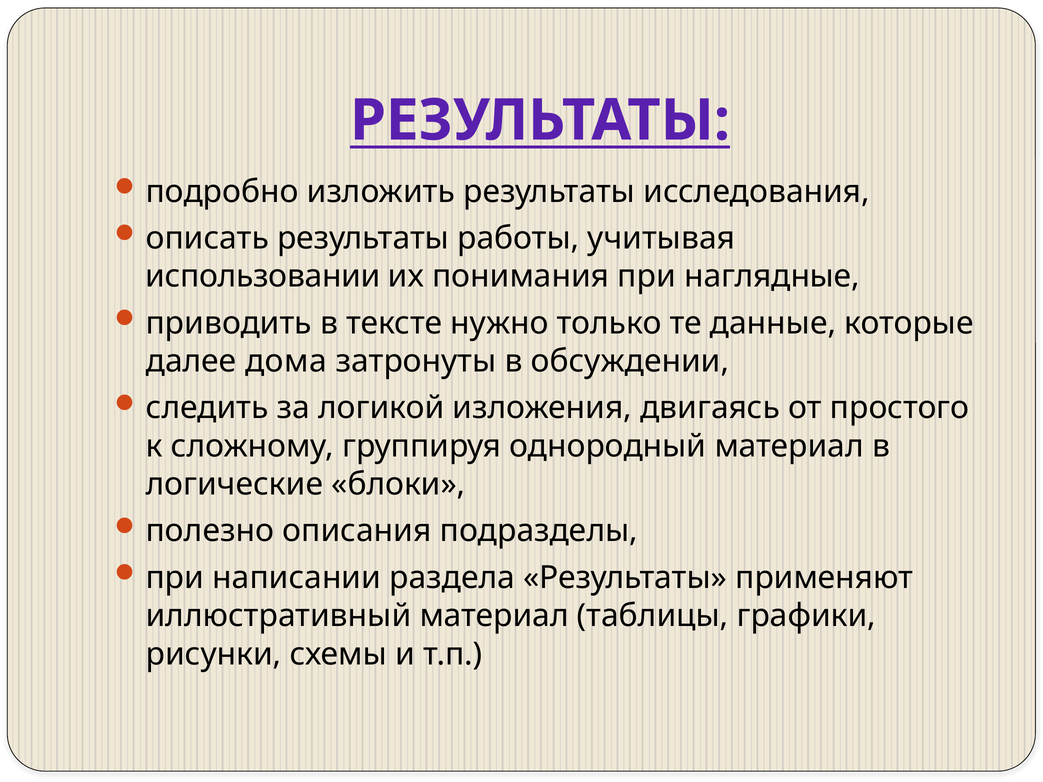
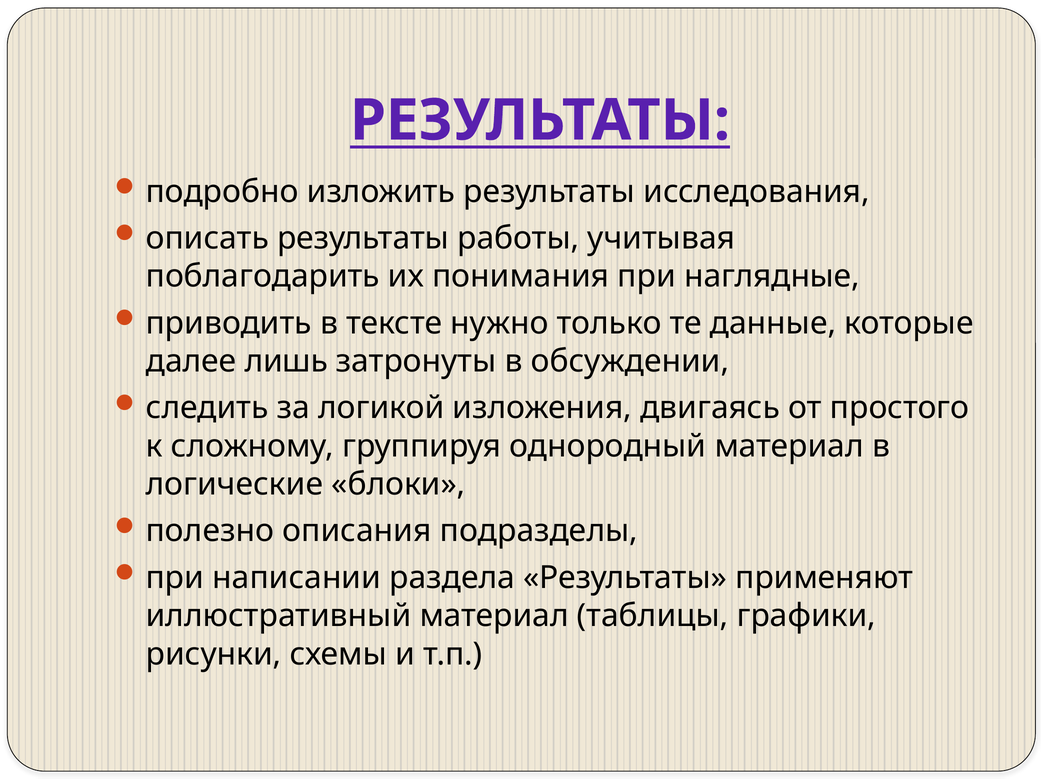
использовании: использовании -> поблагодарить
дома: дома -> лишь
